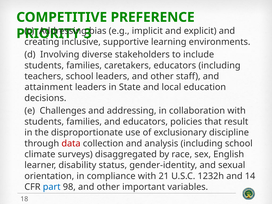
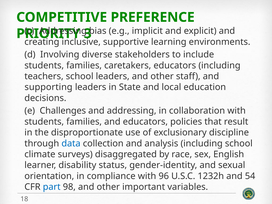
attainment: attainment -> supporting
data colour: red -> blue
21: 21 -> 96
14: 14 -> 54
